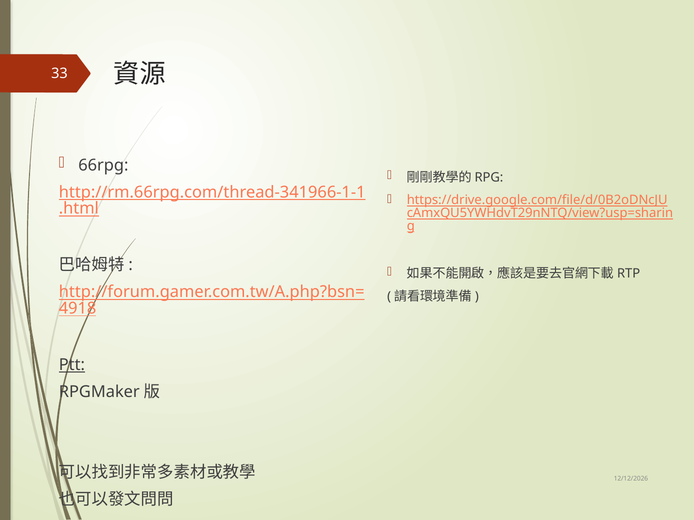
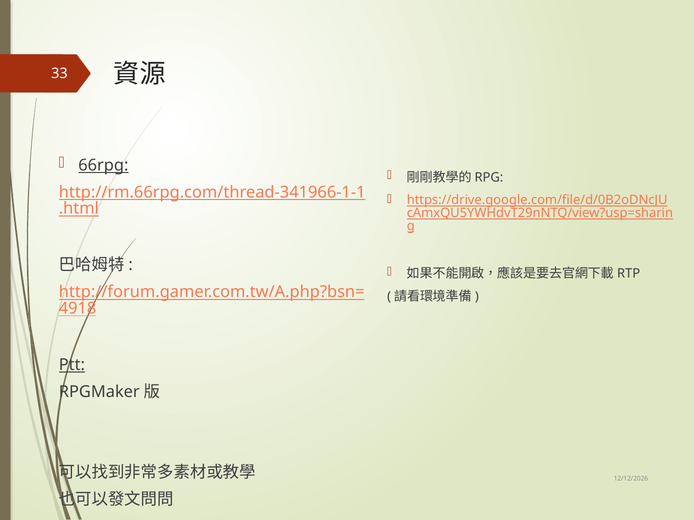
66rpg underline: none -> present
